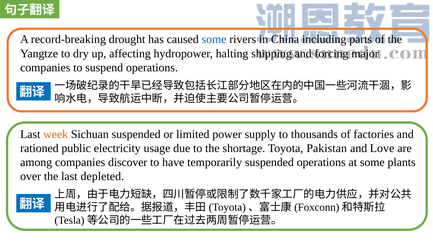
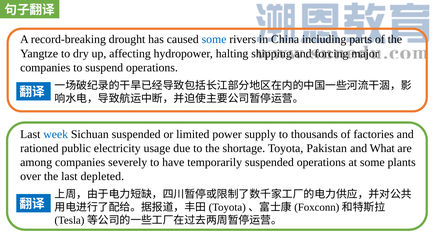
week colour: orange -> blue
Love: Love -> What
discover: discover -> severely
